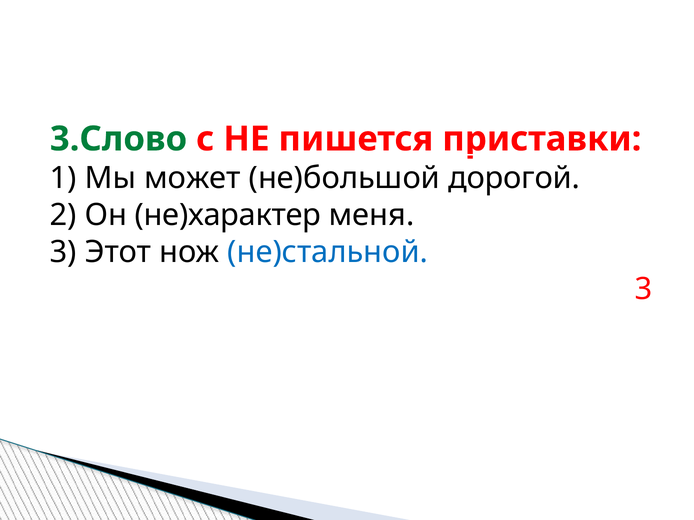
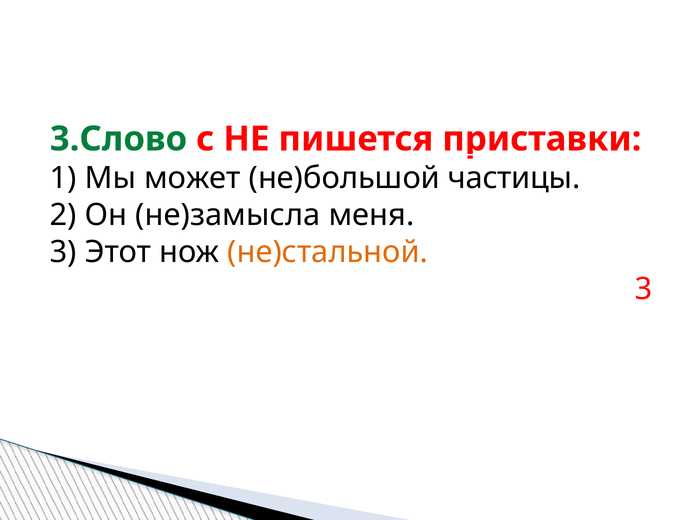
дорогой: дорогой -> частицы
не)характер: не)характер -> не)замысла
не)стальной colour: blue -> orange
